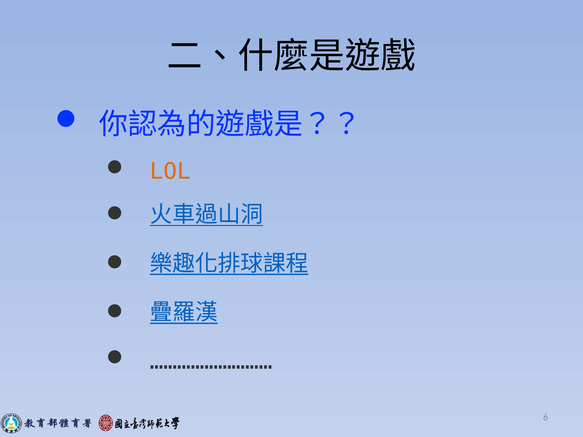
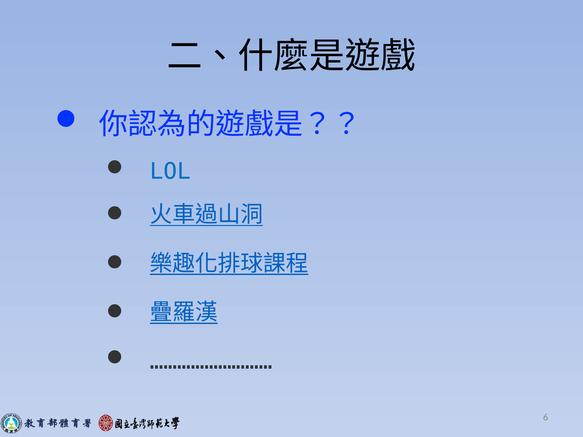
LOL colour: orange -> blue
